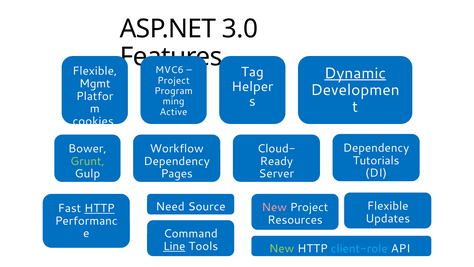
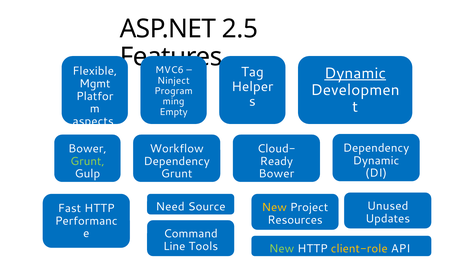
3.0: 3.0 -> 2.5
Project at (174, 80): Project -> Ninject
Active: Active -> Empty
cookies: cookies -> aspects
Tutorials at (376, 160): Tutorials -> Dynamic
Pages at (177, 174): Pages -> Grunt
Server at (276, 174): Server -> Bower
Flexible at (388, 206): Flexible -> Unused
New at (274, 207) colour: pink -> yellow
HTTP at (99, 208) underline: present -> none
Line underline: present -> none
client-role colour: light blue -> yellow
